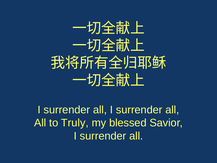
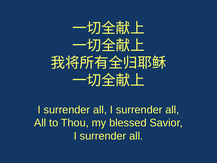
Truly: Truly -> Thou
